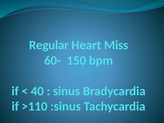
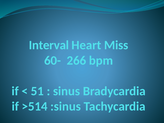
Regular: Regular -> Interval
150: 150 -> 266
40: 40 -> 51
>110: >110 -> >514
